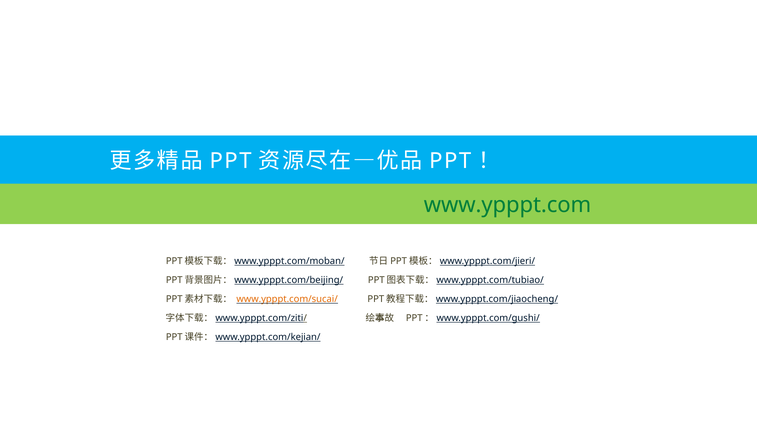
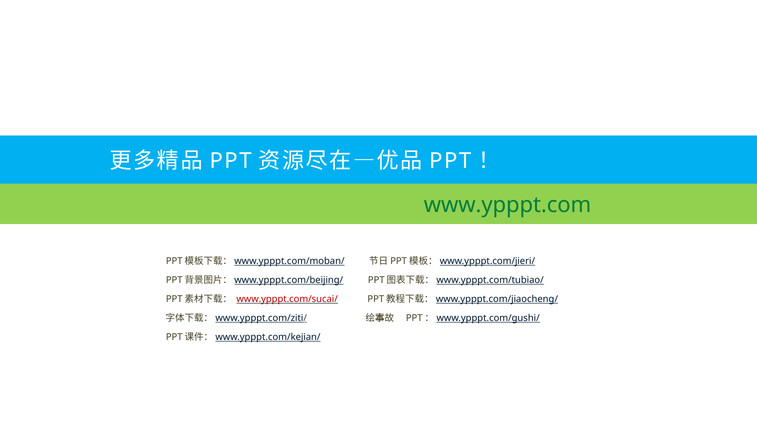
www.ypppt.com/sucai/ colour: orange -> red
